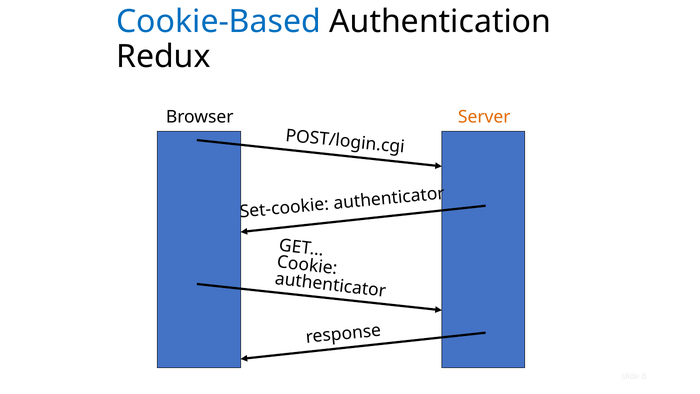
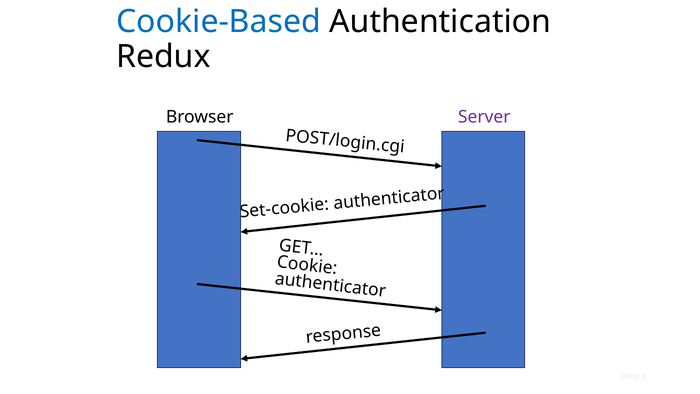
Server colour: orange -> purple
